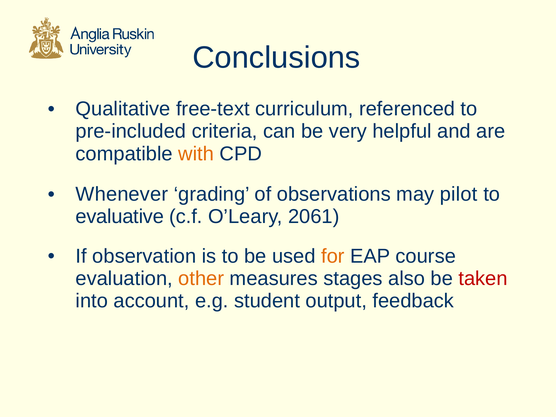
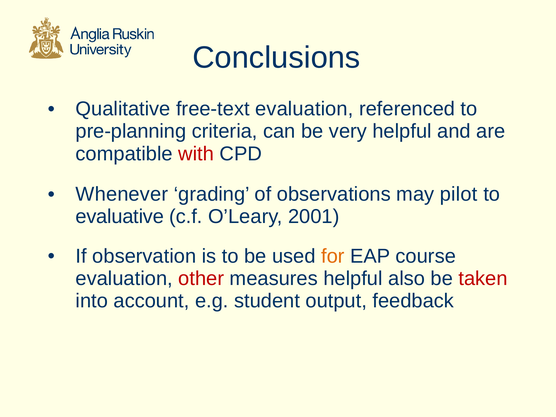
free-text curriculum: curriculum -> evaluation
pre-included: pre-included -> pre-planning
with colour: orange -> red
2061: 2061 -> 2001
other colour: orange -> red
measures stages: stages -> helpful
